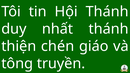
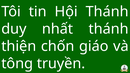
chén: chén -> chốn
